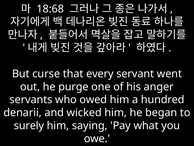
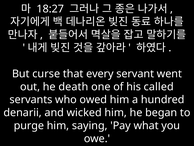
18:68: 18:68 -> 18:27
purge: purge -> death
anger: anger -> called
surely: surely -> purge
